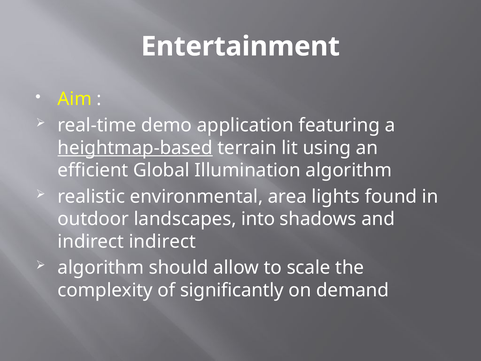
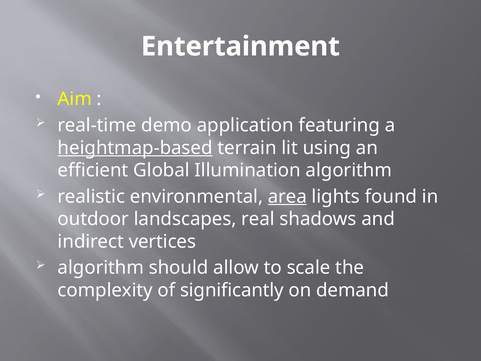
area underline: none -> present
into: into -> real
indirect indirect: indirect -> vertices
